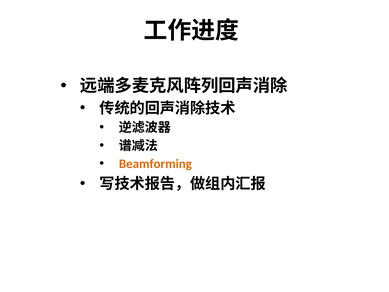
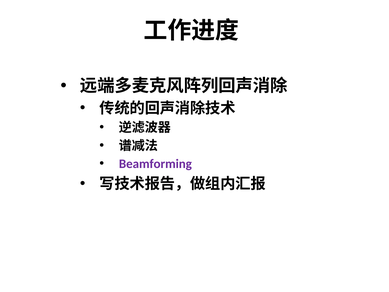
Beamforming colour: orange -> purple
